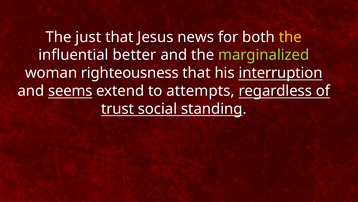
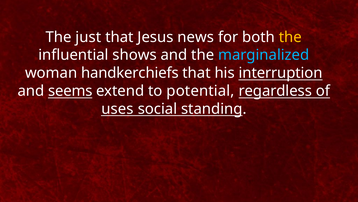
better: better -> shows
marginalized colour: light green -> light blue
righteousness: righteousness -> handkerchiefs
attempts: attempts -> potential
trust: trust -> uses
